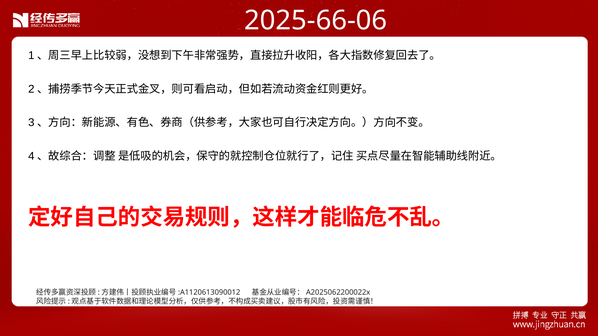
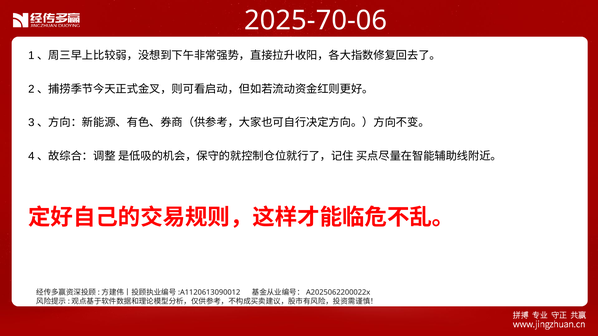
2025-66-06: 2025-66-06 -> 2025-70-06
